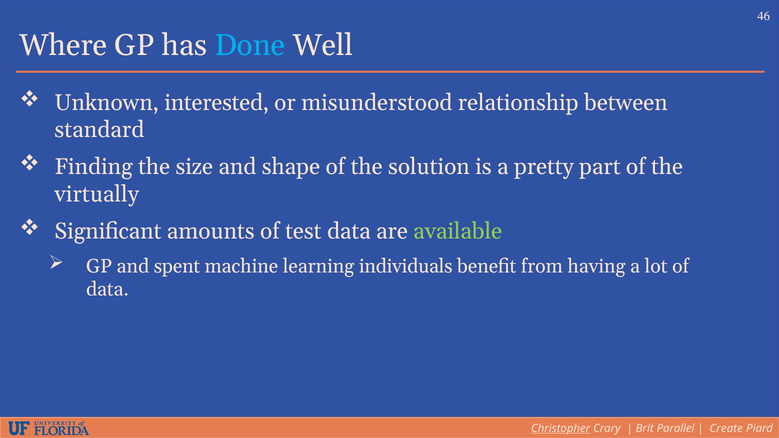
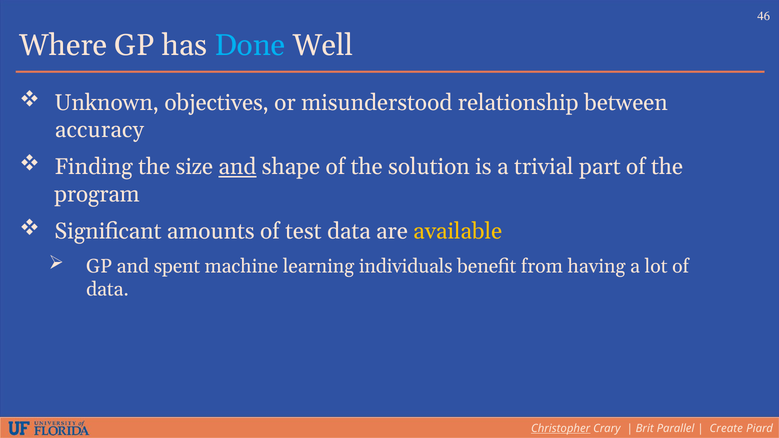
interested: interested -> objectives
standard: standard -> accuracy
and at (237, 167) underline: none -> present
pretty: pretty -> trivial
virtually: virtually -> program
available colour: light green -> yellow
